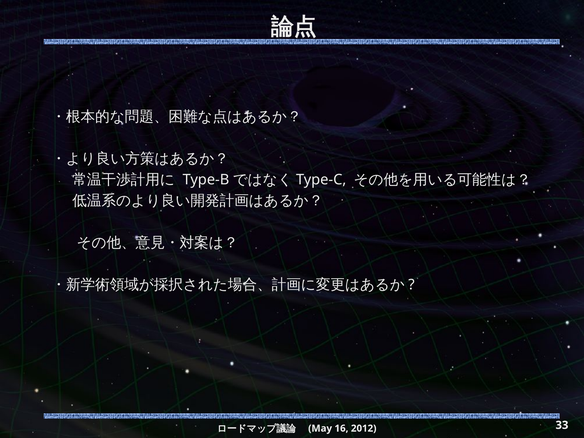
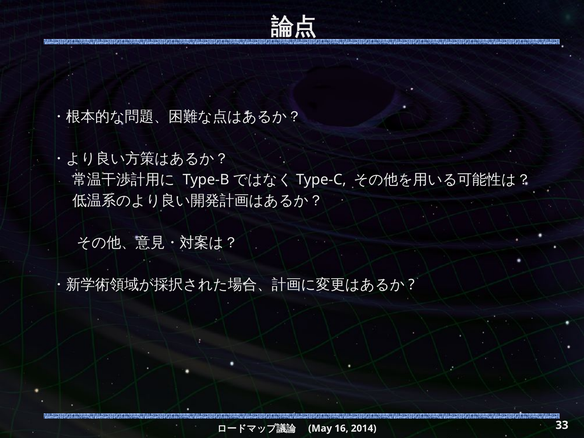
2012: 2012 -> 2014
